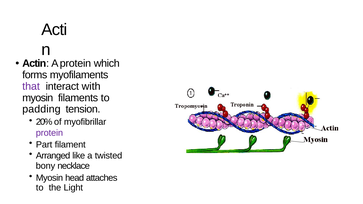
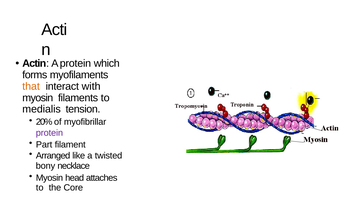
that colour: purple -> orange
padding: padding -> medialis
Light: Light -> Core
